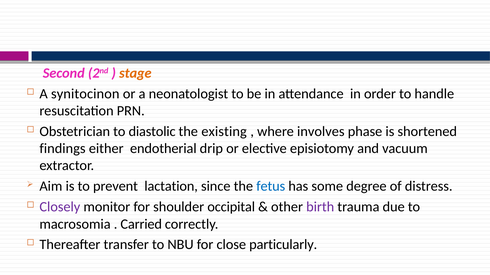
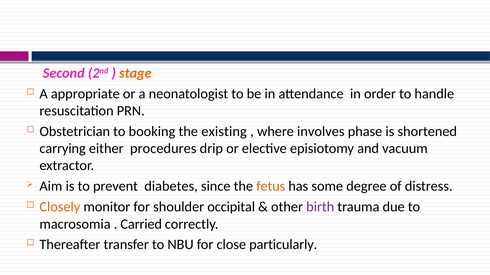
synitocinon: synitocinon -> appropriate
diastolic: diastolic -> booking
findings: findings -> carrying
endotherial: endotherial -> procedures
lactation: lactation -> diabetes
fetus colour: blue -> orange
Closely colour: purple -> orange
